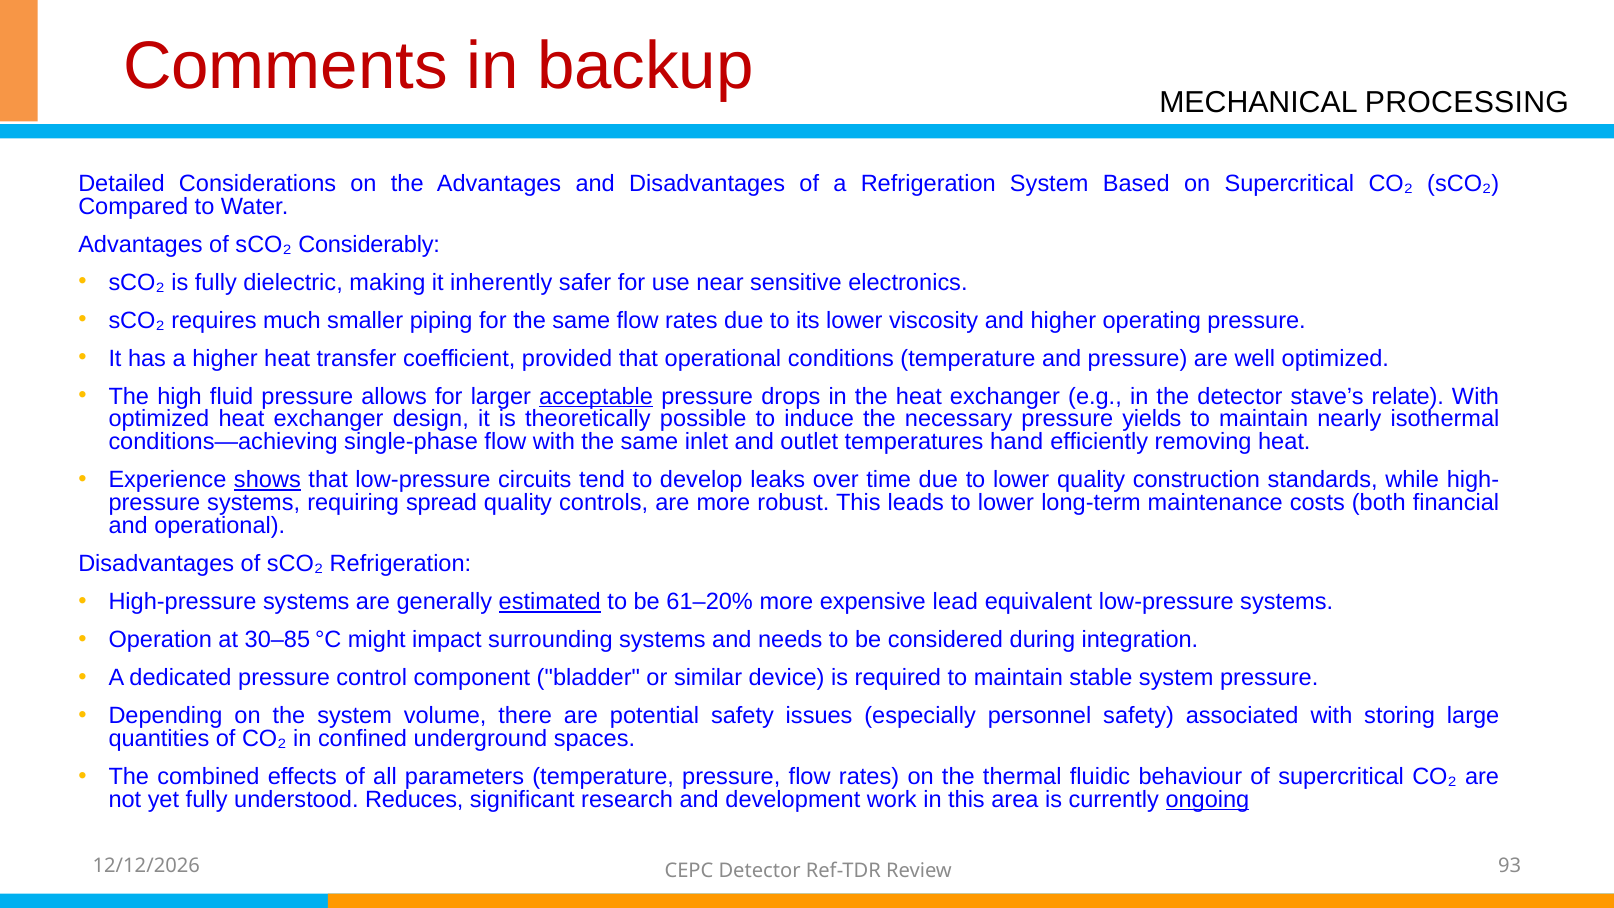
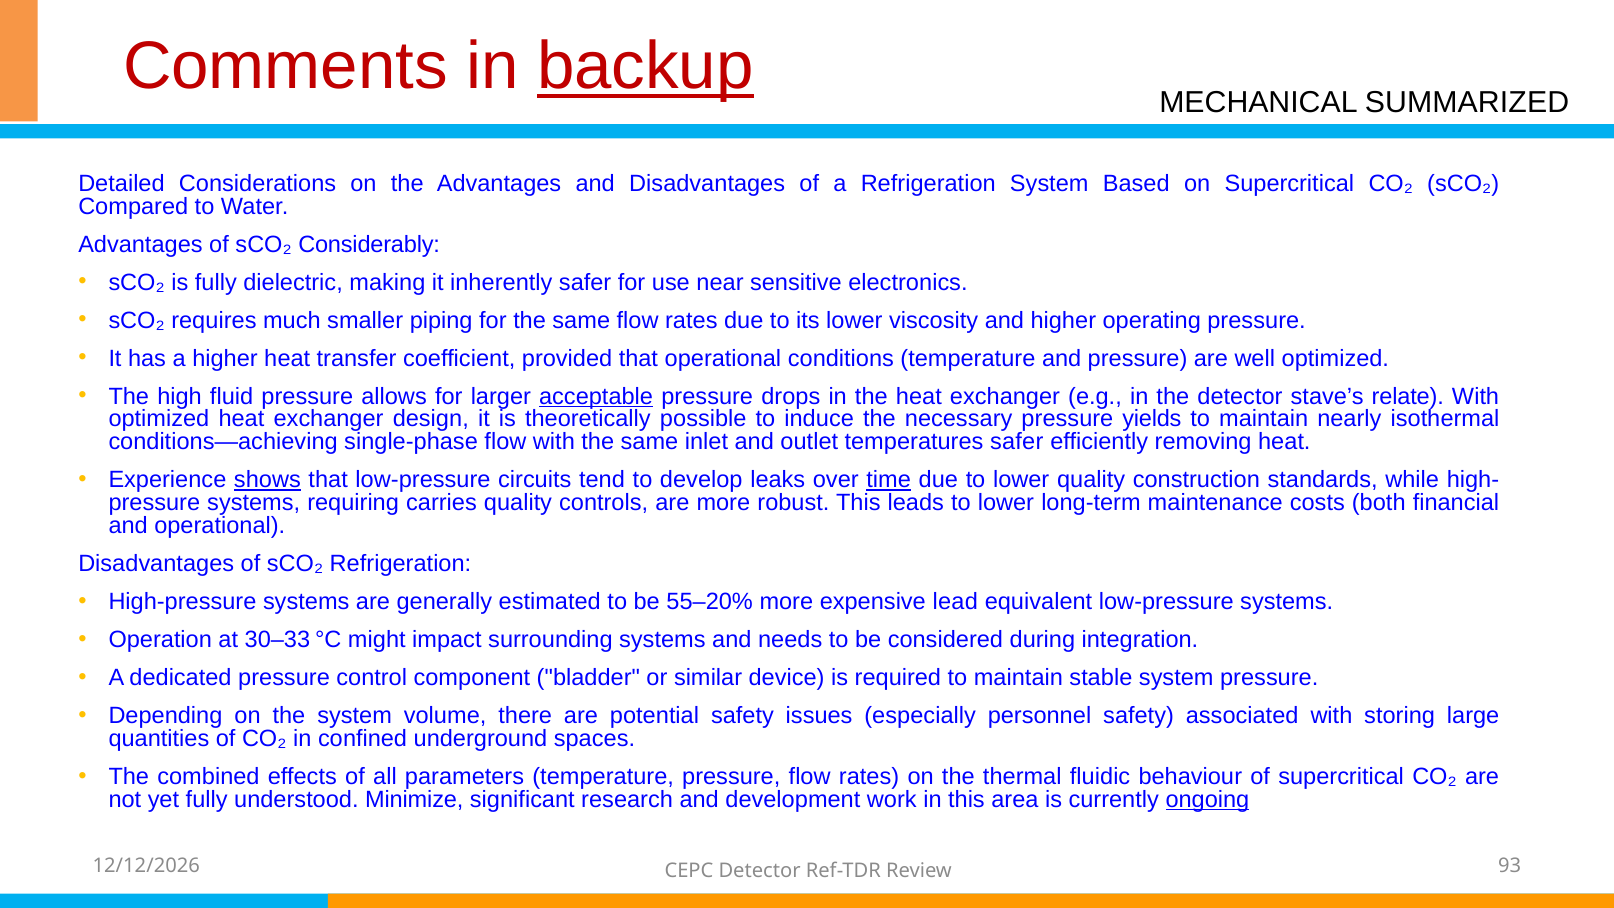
backup underline: none -> present
PROCESSING: PROCESSING -> SUMMARIZED
temperatures hand: hand -> safer
time underline: none -> present
spread: spread -> carries
estimated underline: present -> none
61–20%: 61–20% -> 55–20%
30–85: 30–85 -> 30–33
Reduces: Reduces -> Minimize
